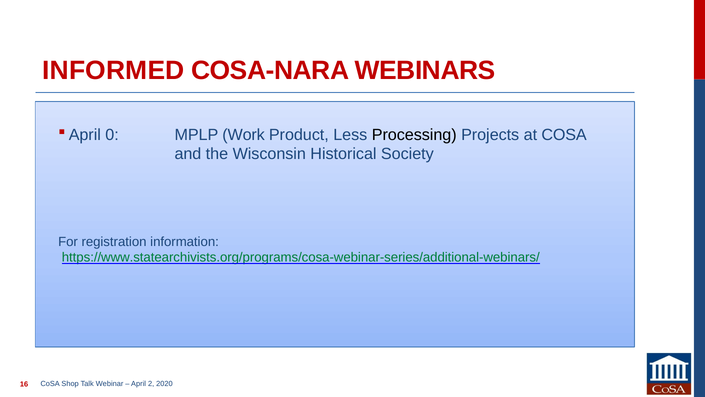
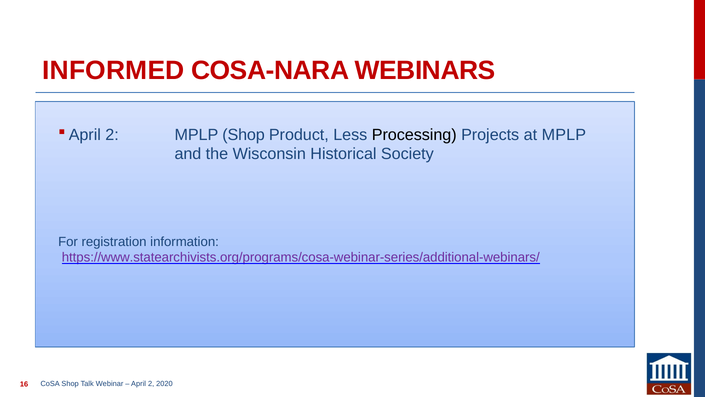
0 at (112, 135): 0 -> 2
MPLP Work: Work -> Shop
at COSA: COSA -> MPLP
https://www.statearchivists.org/programs/cosa-webinar-series/additional-webinars/ colour: green -> purple
